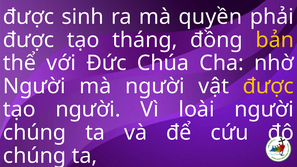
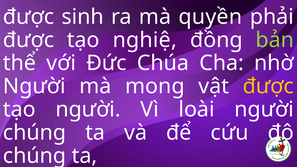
tháng: tháng -> nghiệ
bản colour: yellow -> light green
mà người: người -> mong
